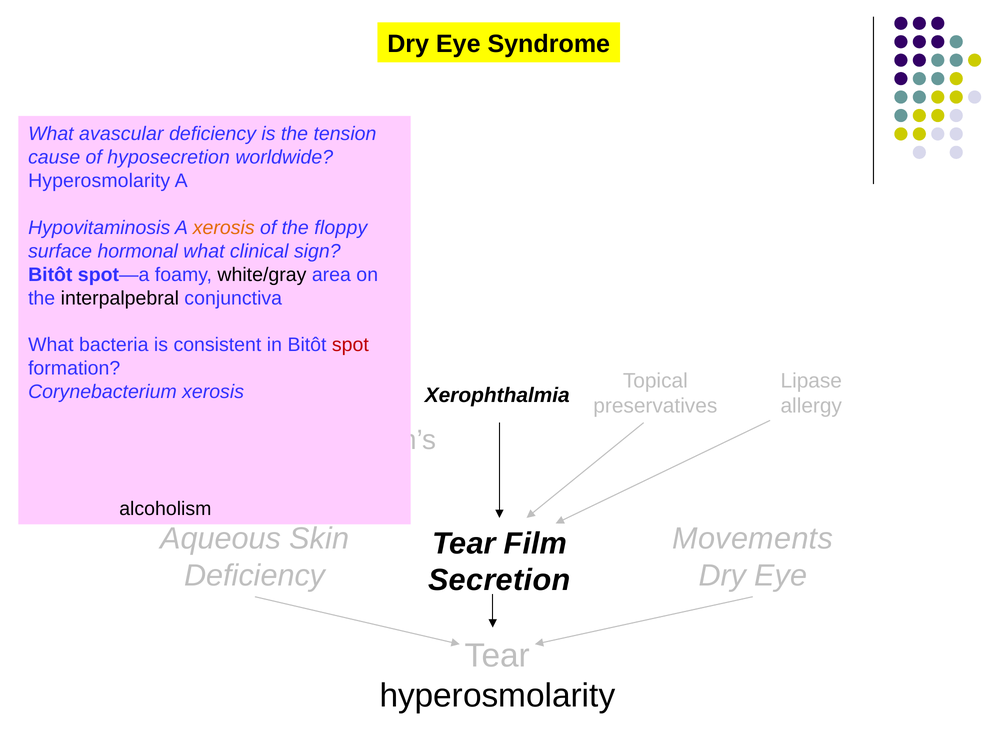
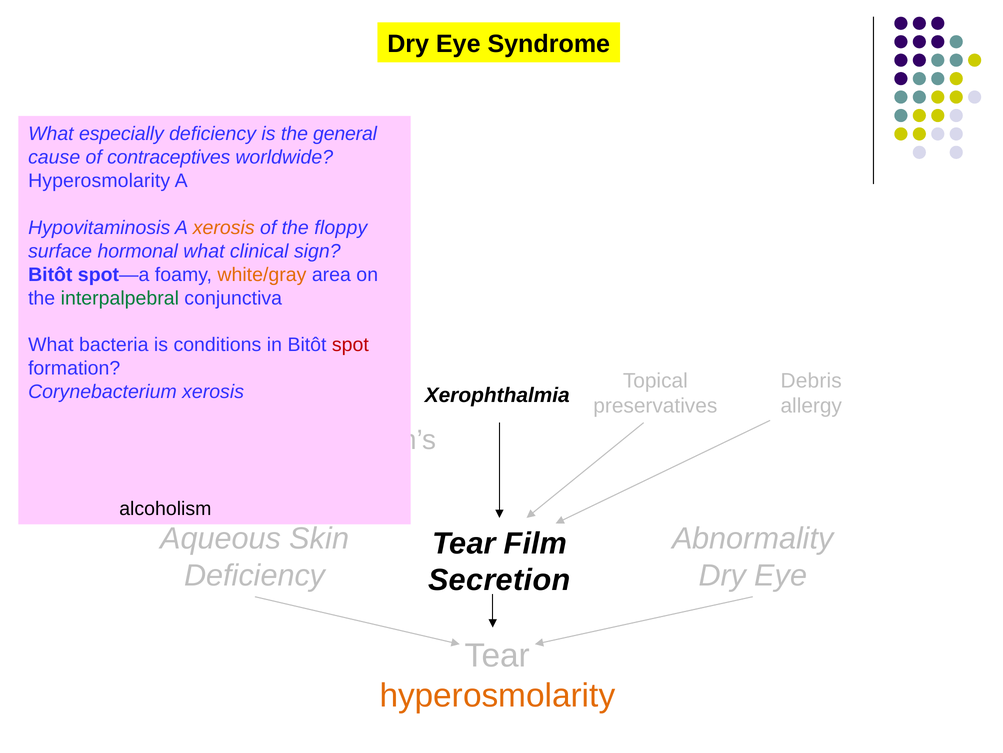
avascular: avascular -> especially
tension: tension -> general
hyposecretion: hyposecretion -> contraceptives
white/gray colour: black -> orange
interpalpebral colour: black -> green
is consistent: consistent -> conditions
Lipase: Lipase -> Debris
Movements: Movements -> Abnormality
hyperosmolarity at (497, 695) colour: black -> orange
